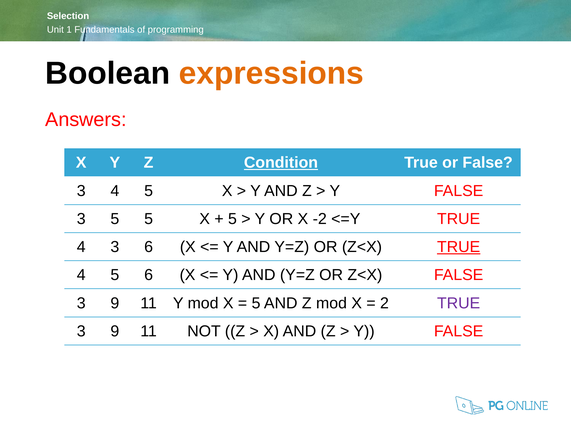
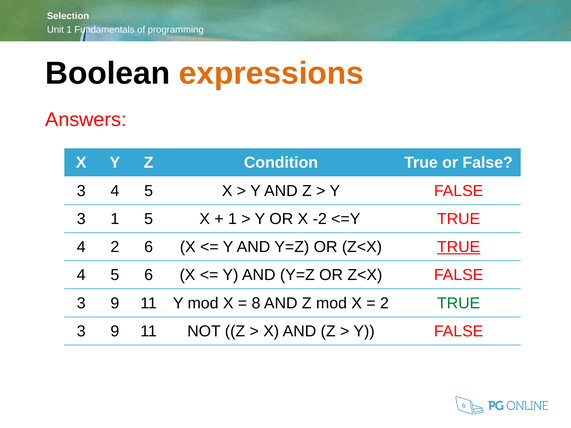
Condition underline: present -> none
3 5: 5 -> 1
5 at (232, 219): 5 -> 1
4 3: 3 -> 2
5 at (256, 303): 5 -> 8
TRUE at (459, 303) colour: purple -> green
